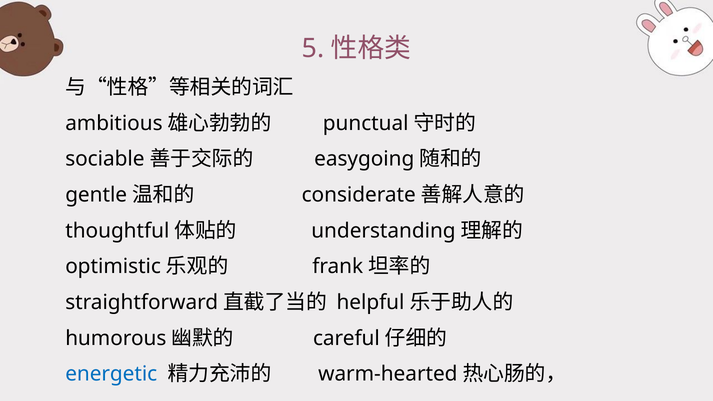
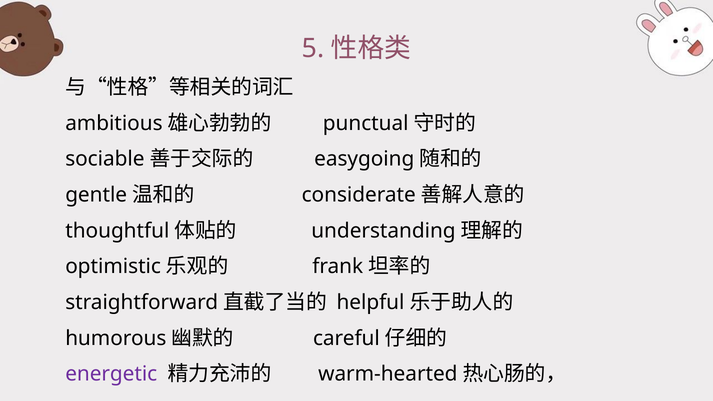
energetic colour: blue -> purple
